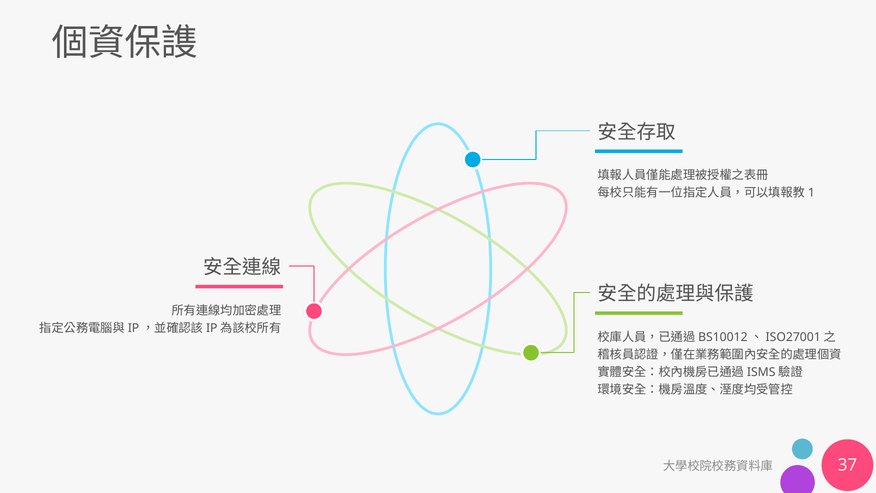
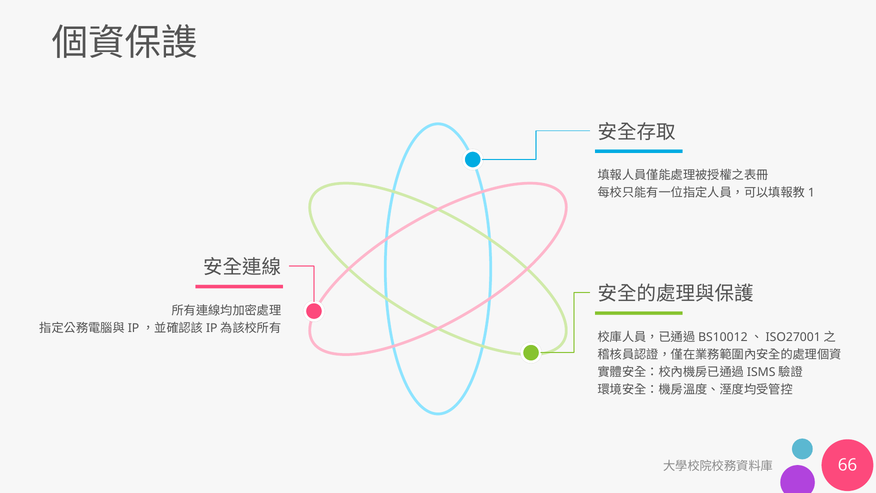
37: 37 -> 66
